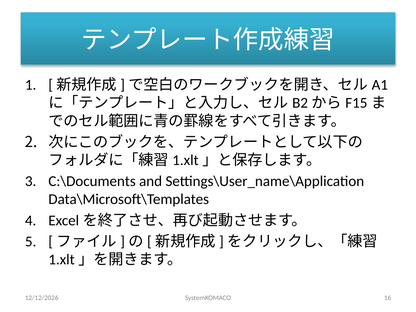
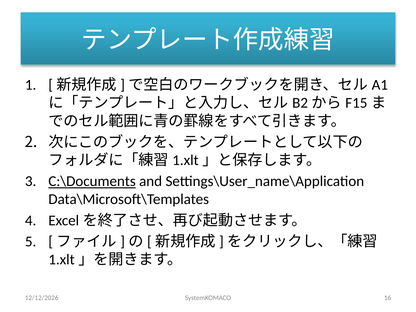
C:\Documents underline: none -> present
